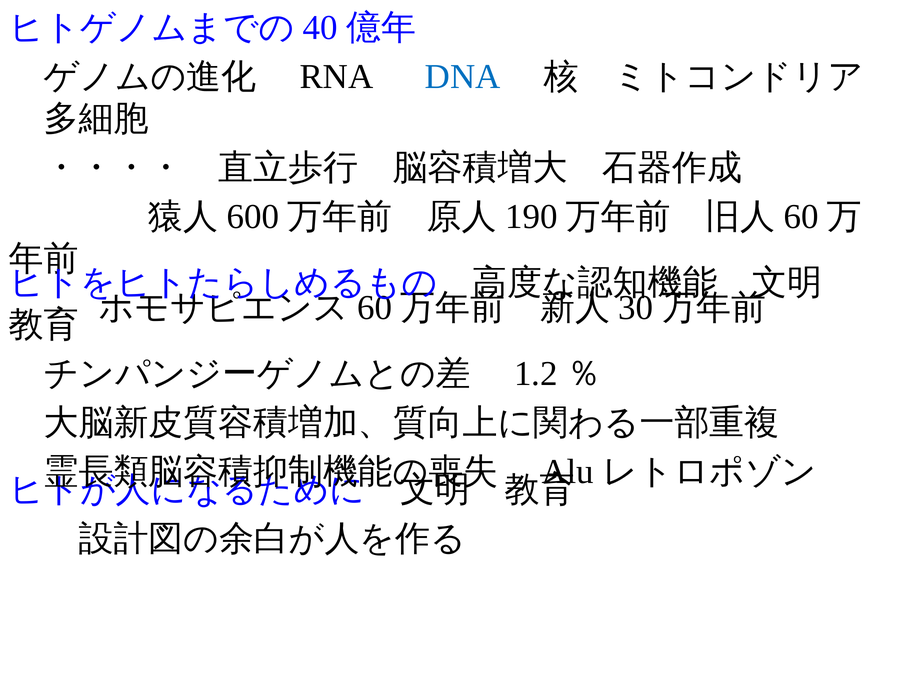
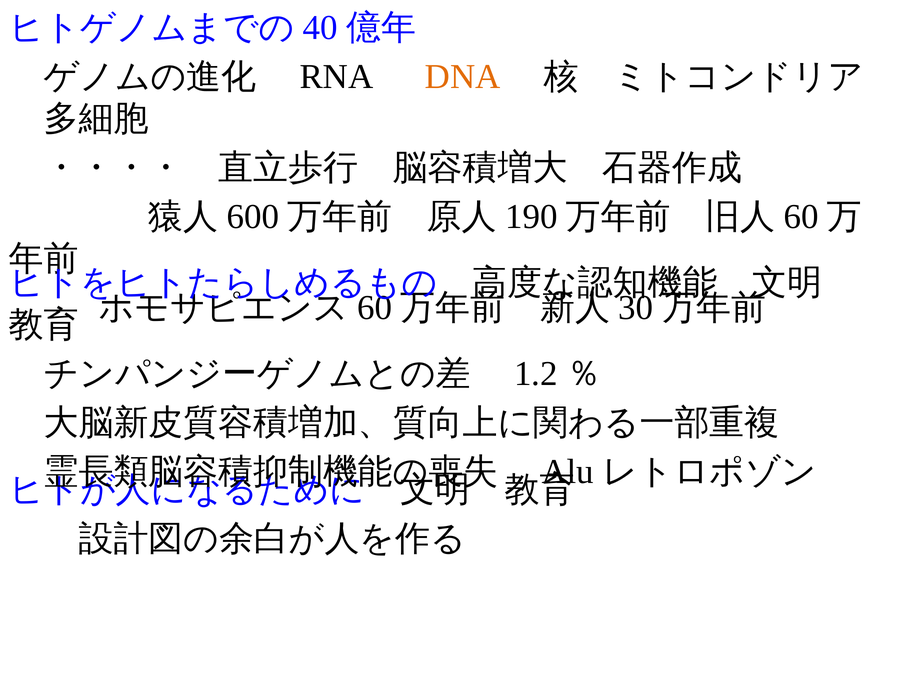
DNA colour: blue -> orange
